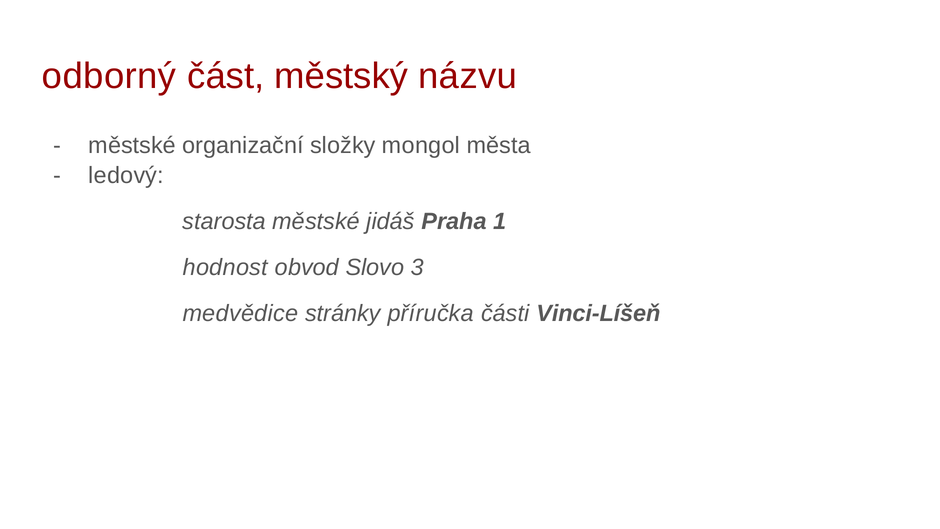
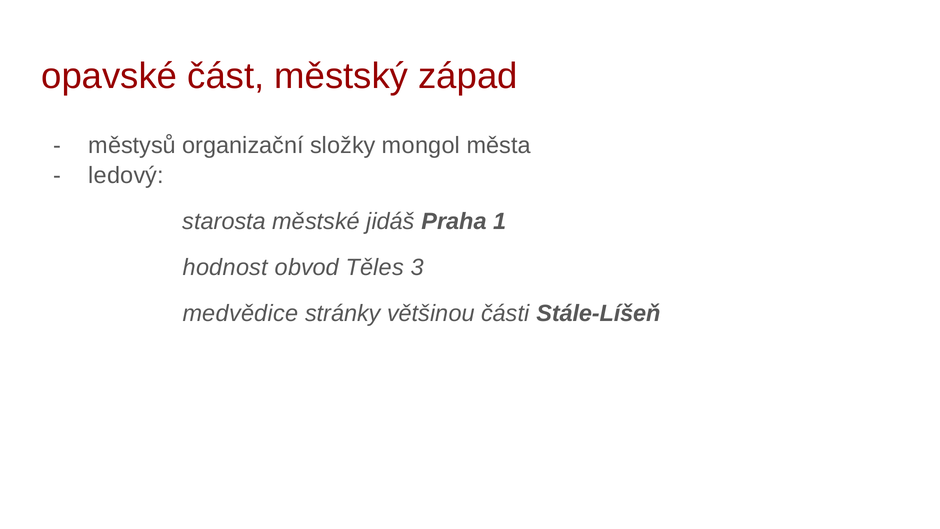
odborný: odborný -> opavské
názvu: názvu -> západ
městské at (132, 145): městské -> městysů
Slovo: Slovo -> Těles
příručka: příručka -> většinou
Vinci-Líšeň: Vinci-Líšeň -> Stále-Líšeň
